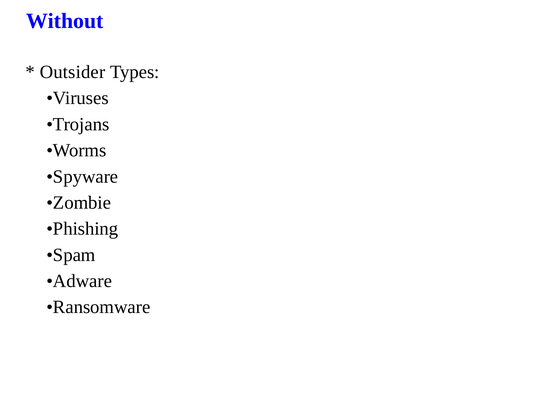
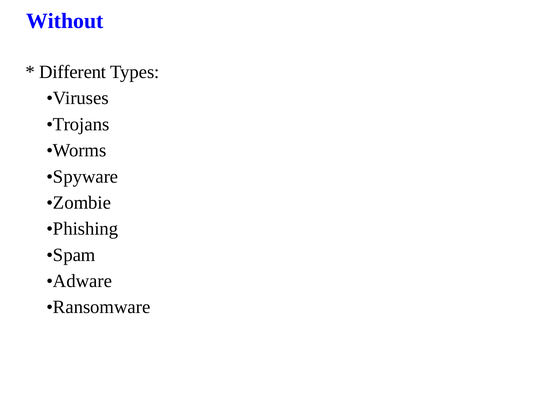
Outsider: Outsider -> Different
